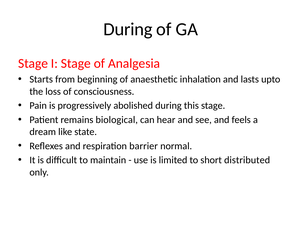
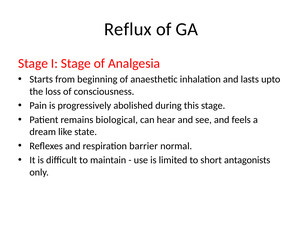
During at (128, 29): During -> Reflux
distributed: distributed -> antagonists
